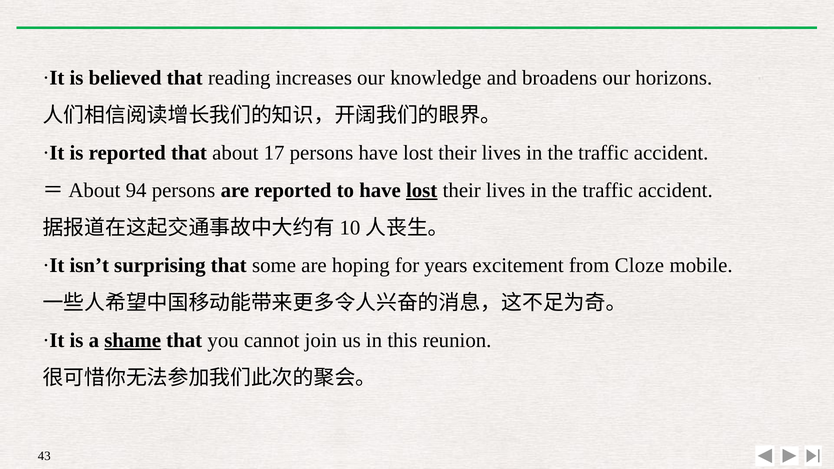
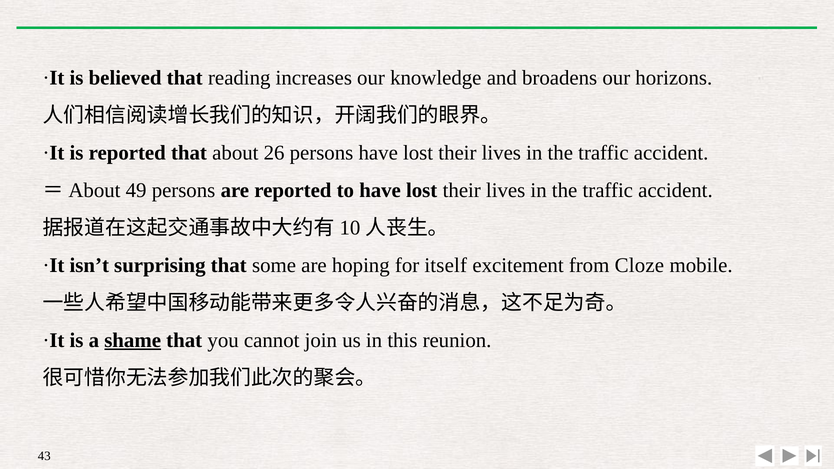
17: 17 -> 26
94: 94 -> 49
lost at (422, 190) underline: present -> none
years: years -> itself
